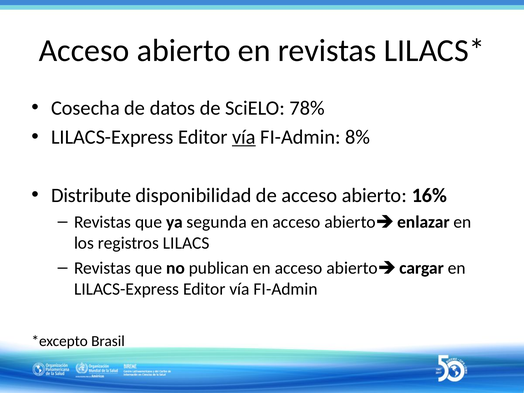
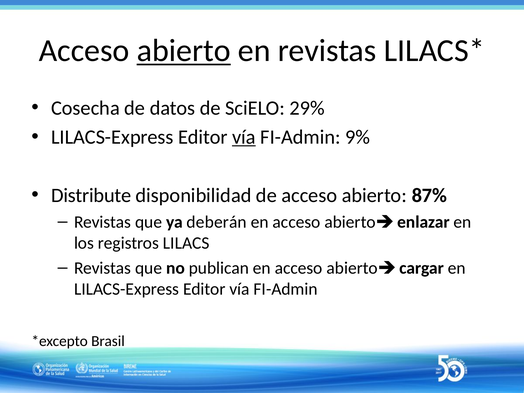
abierto at (184, 51) underline: none -> present
78%: 78% -> 29%
8%: 8% -> 9%
16%: 16% -> 87%
segunda: segunda -> deberán
